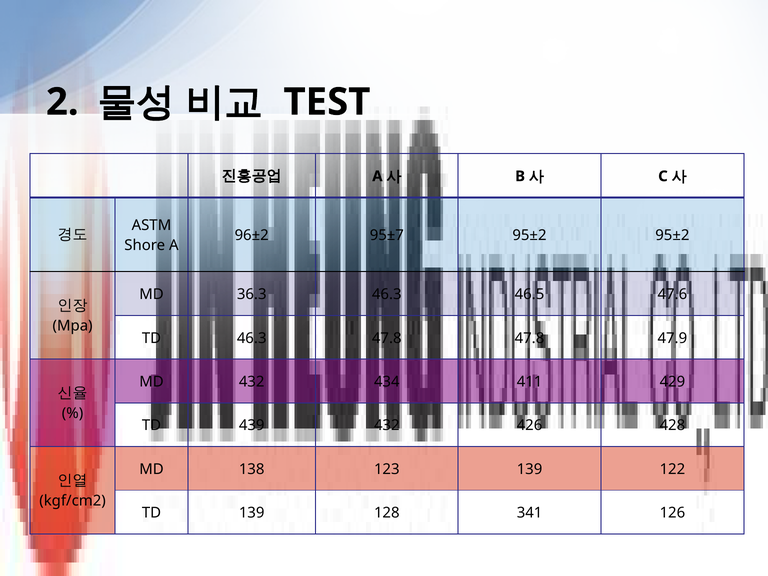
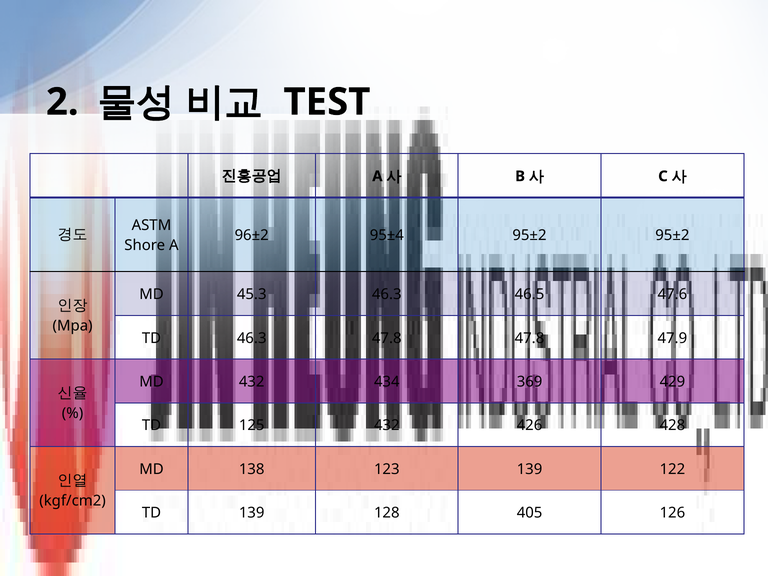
95±7: 95±7 -> 95±4
36.3: 36.3 -> 45.3
411: 411 -> 369
439: 439 -> 125
341: 341 -> 405
